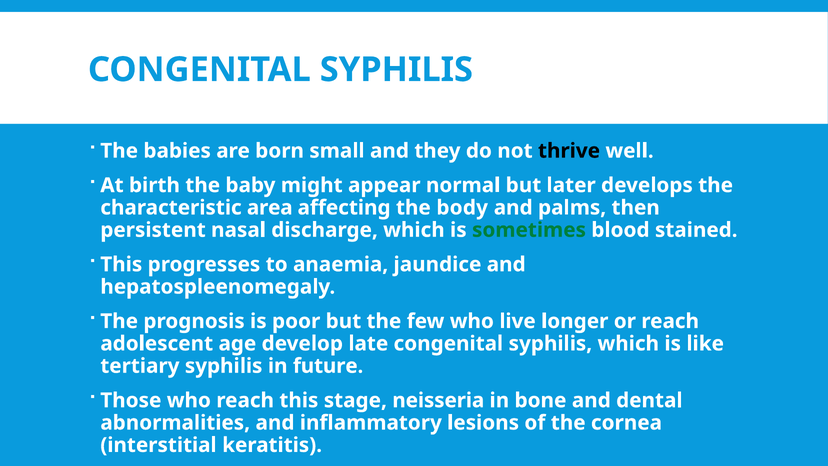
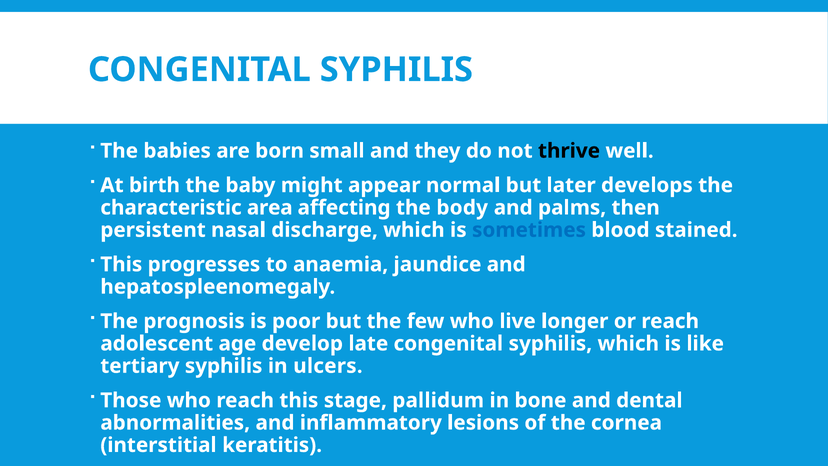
sometimes colour: green -> blue
future: future -> ulcers
neisseria: neisseria -> pallidum
